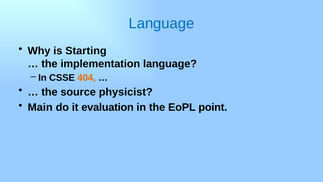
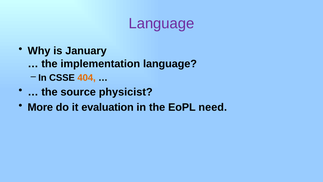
Language at (161, 23) colour: blue -> purple
Starting: Starting -> January
Main: Main -> More
point: point -> need
